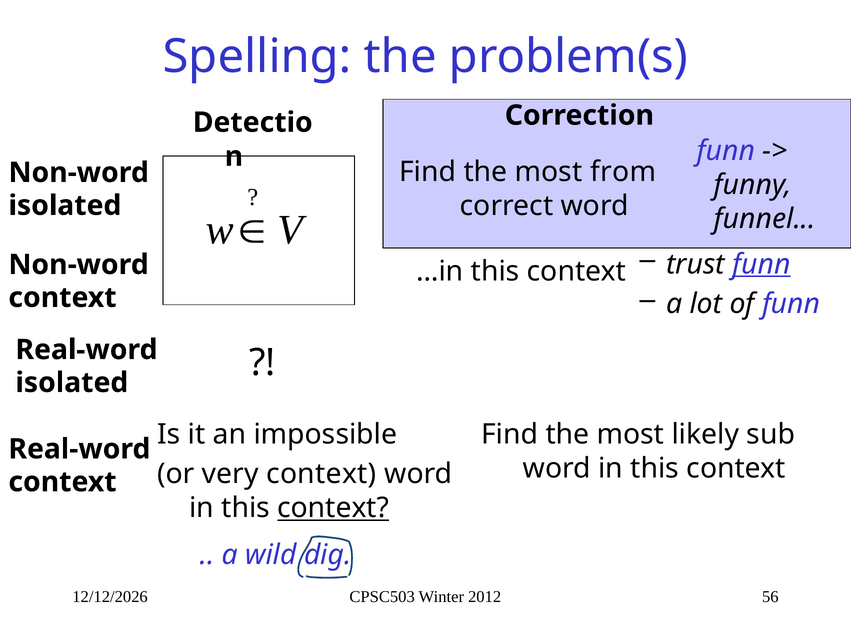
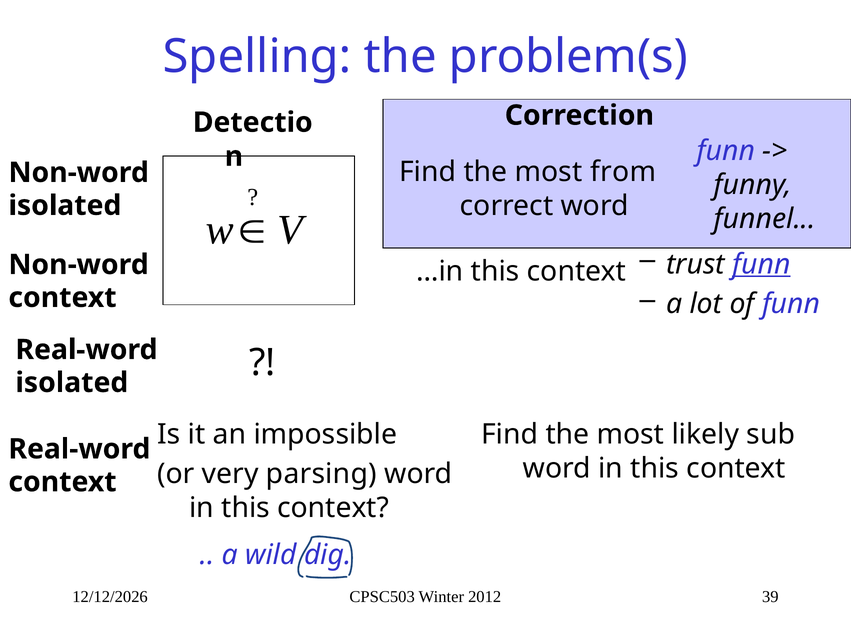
very context: context -> parsing
context at (333, 508) underline: present -> none
56: 56 -> 39
